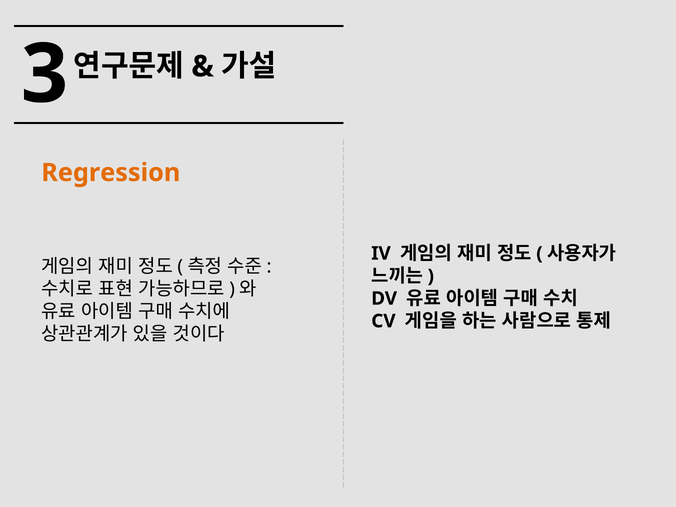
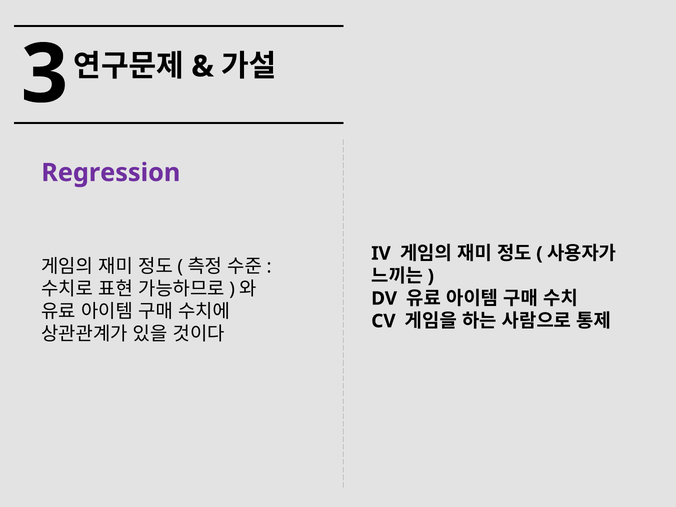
Regression colour: orange -> purple
